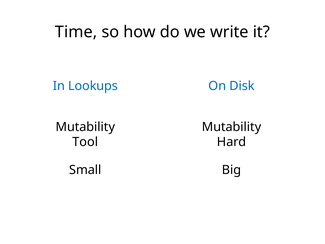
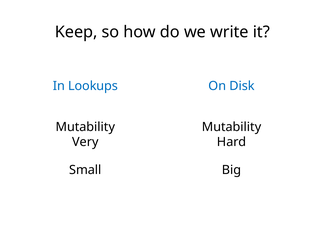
Time: Time -> Keep
Tool: Tool -> Very
